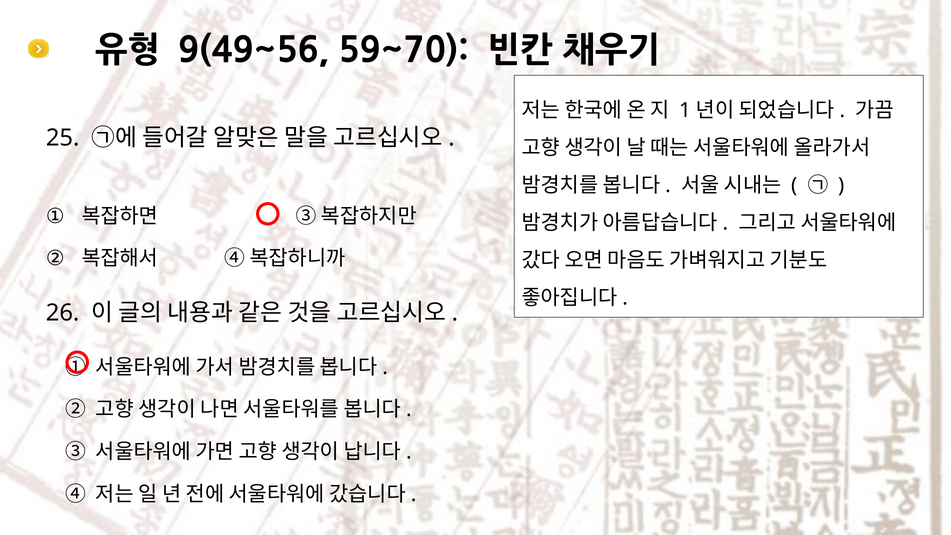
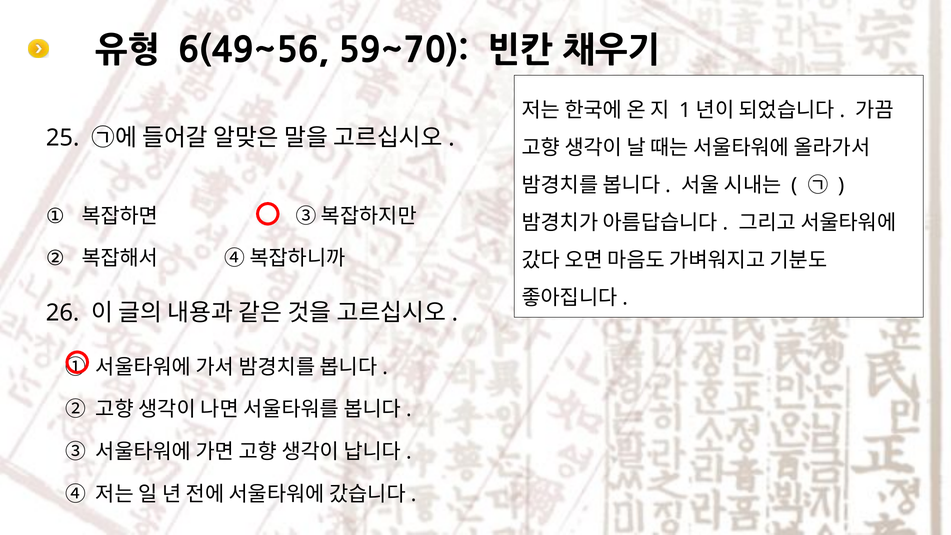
9(49~56: 9(49~56 -> 6(49~56
